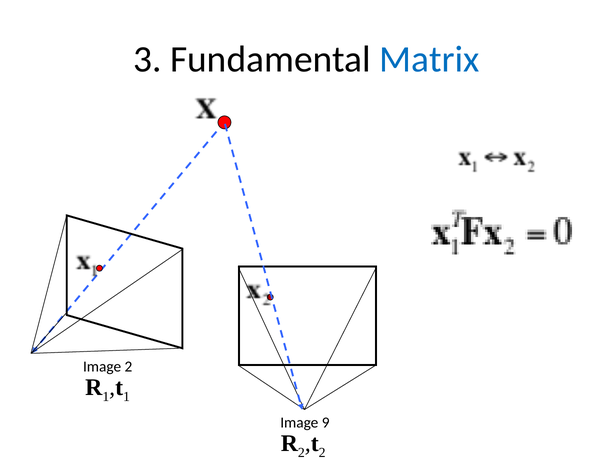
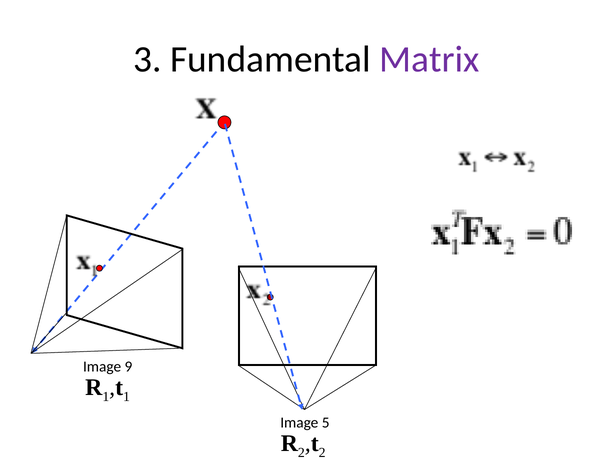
Matrix colour: blue -> purple
Image 2: 2 -> 9
9: 9 -> 5
